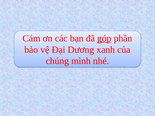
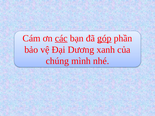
các underline: none -> present
